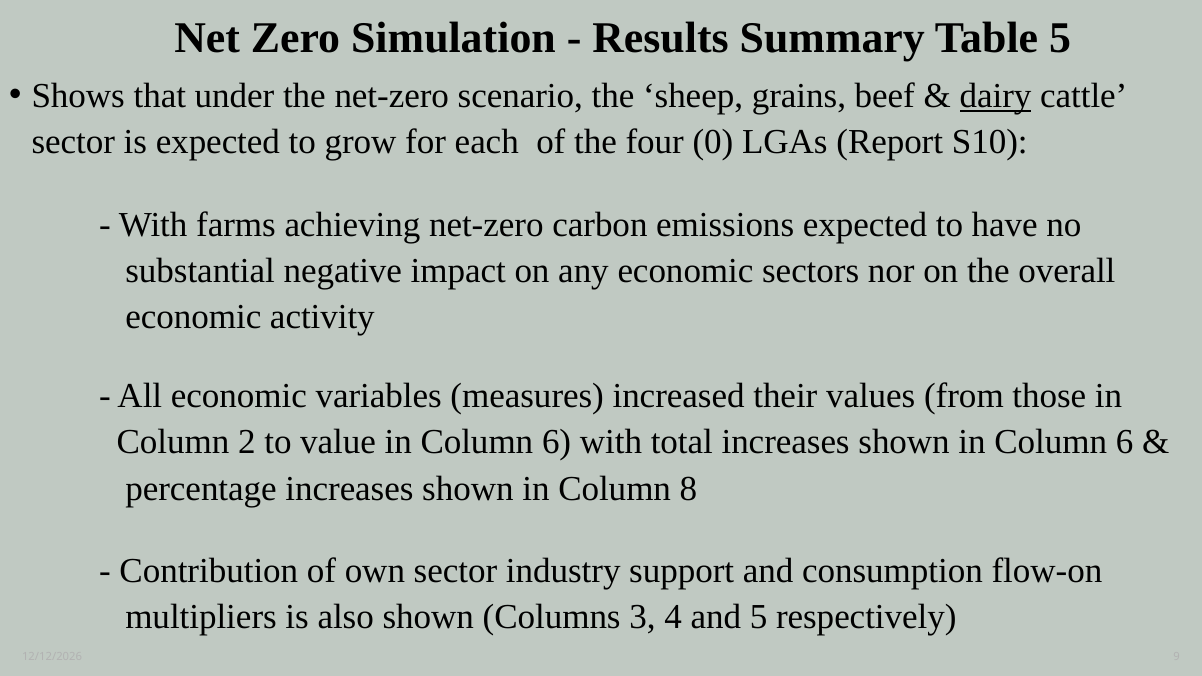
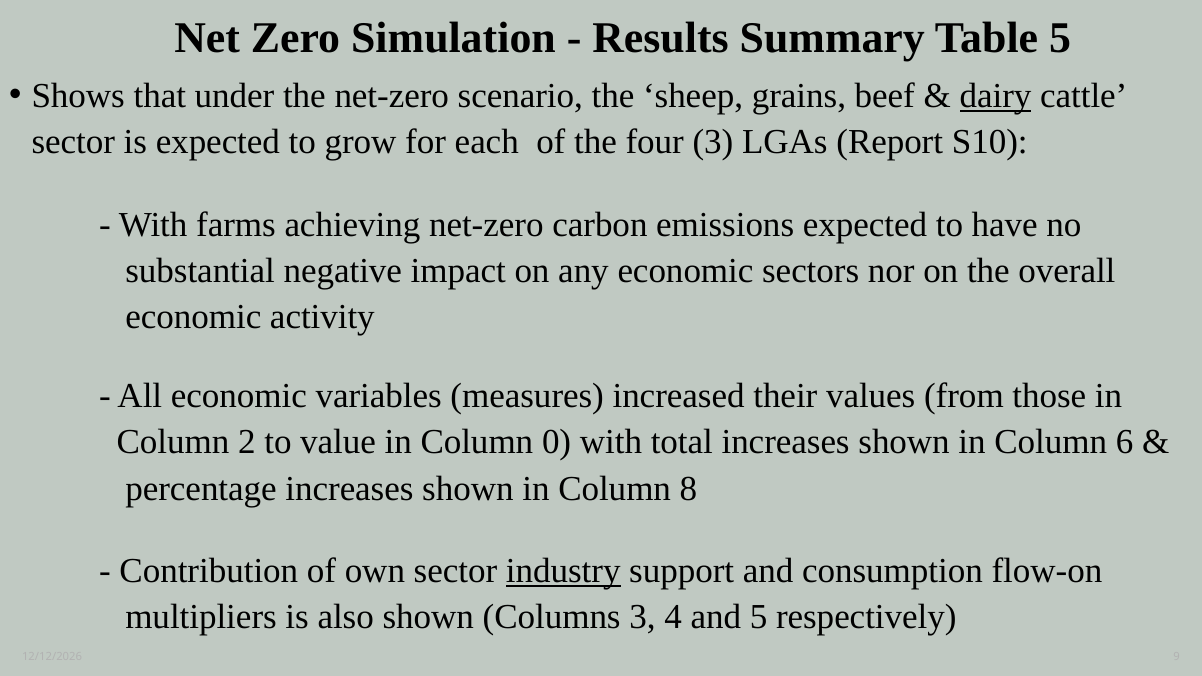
four 0: 0 -> 3
value in Column 6: 6 -> 0
industry underline: none -> present
